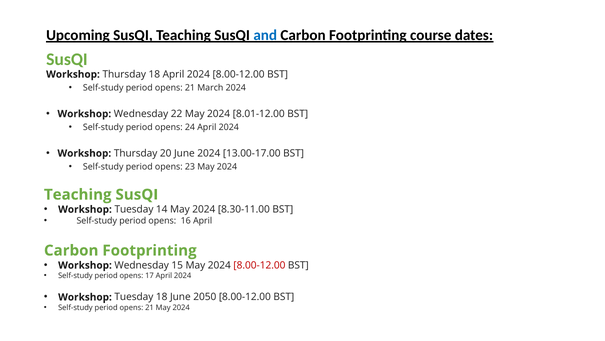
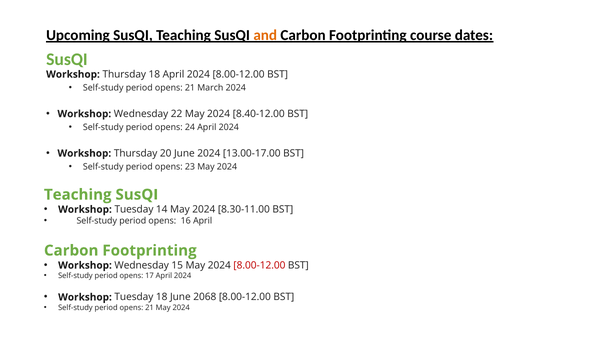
and colour: blue -> orange
8.01-12.00: 8.01-12.00 -> 8.40-12.00
2050: 2050 -> 2068
